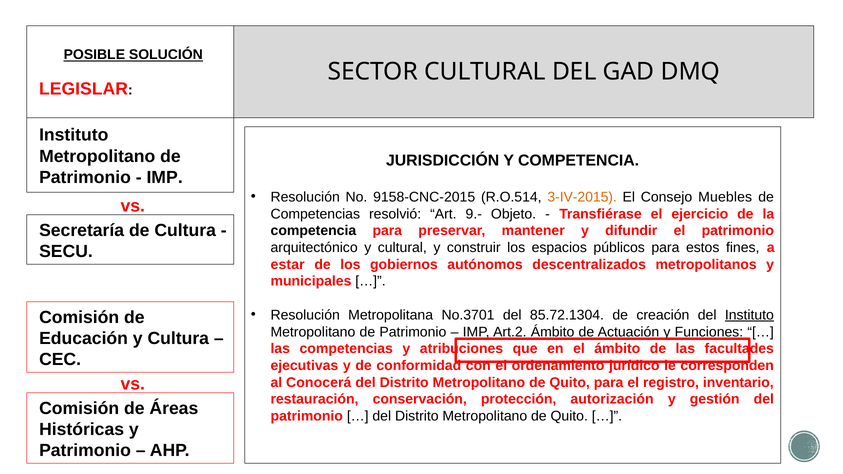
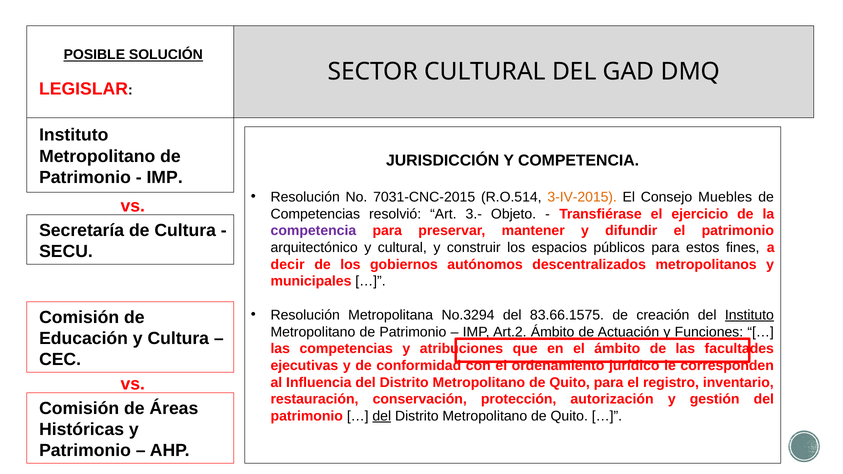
9158-CNC-2015: 9158-CNC-2015 -> 7031-CNC-2015
9.-: 9.- -> 3.-
competencia at (313, 231) colour: black -> purple
estar: estar -> decir
No.3701: No.3701 -> No.3294
85.72.1304: 85.72.1304 -> 83.66.1575
Conocerá: Conocerá -> Influencia
del at (382, 416) underline: none -> present
